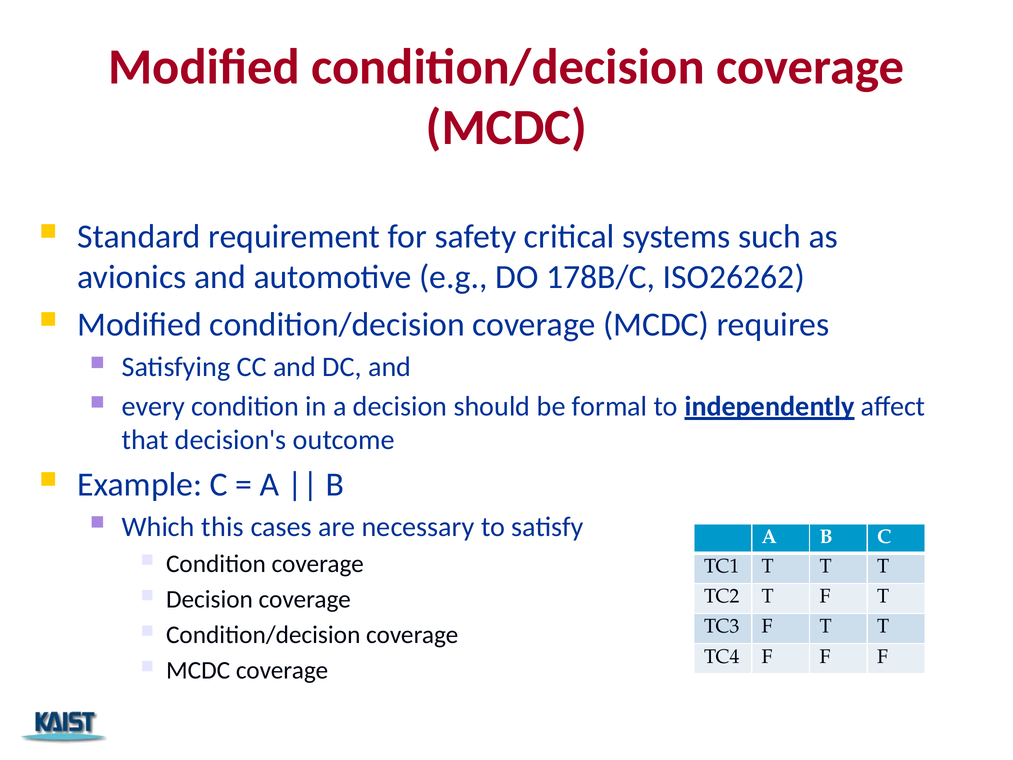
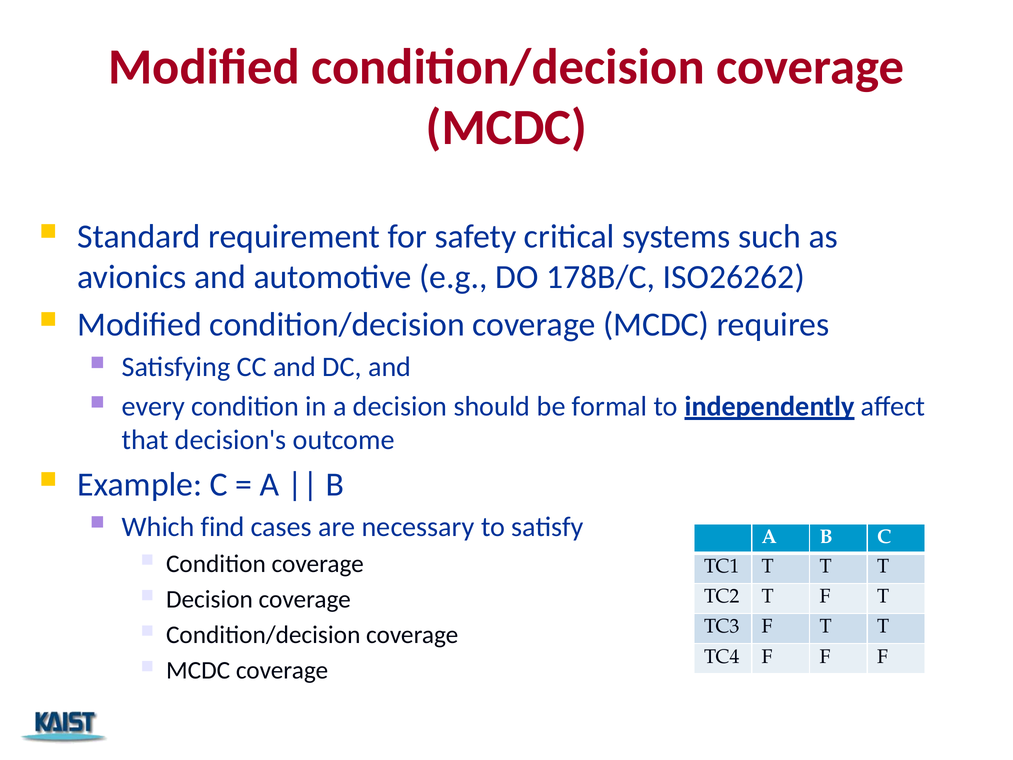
this: this -> find
